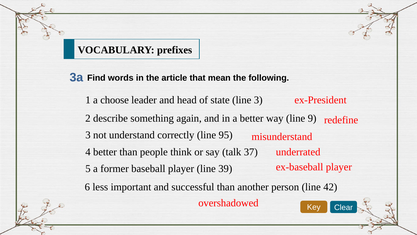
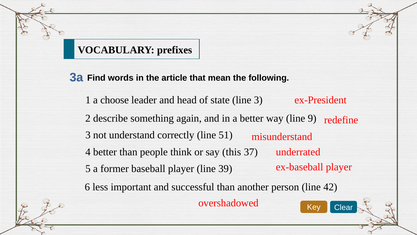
95: 95 -> 51
talk: talk -> this
